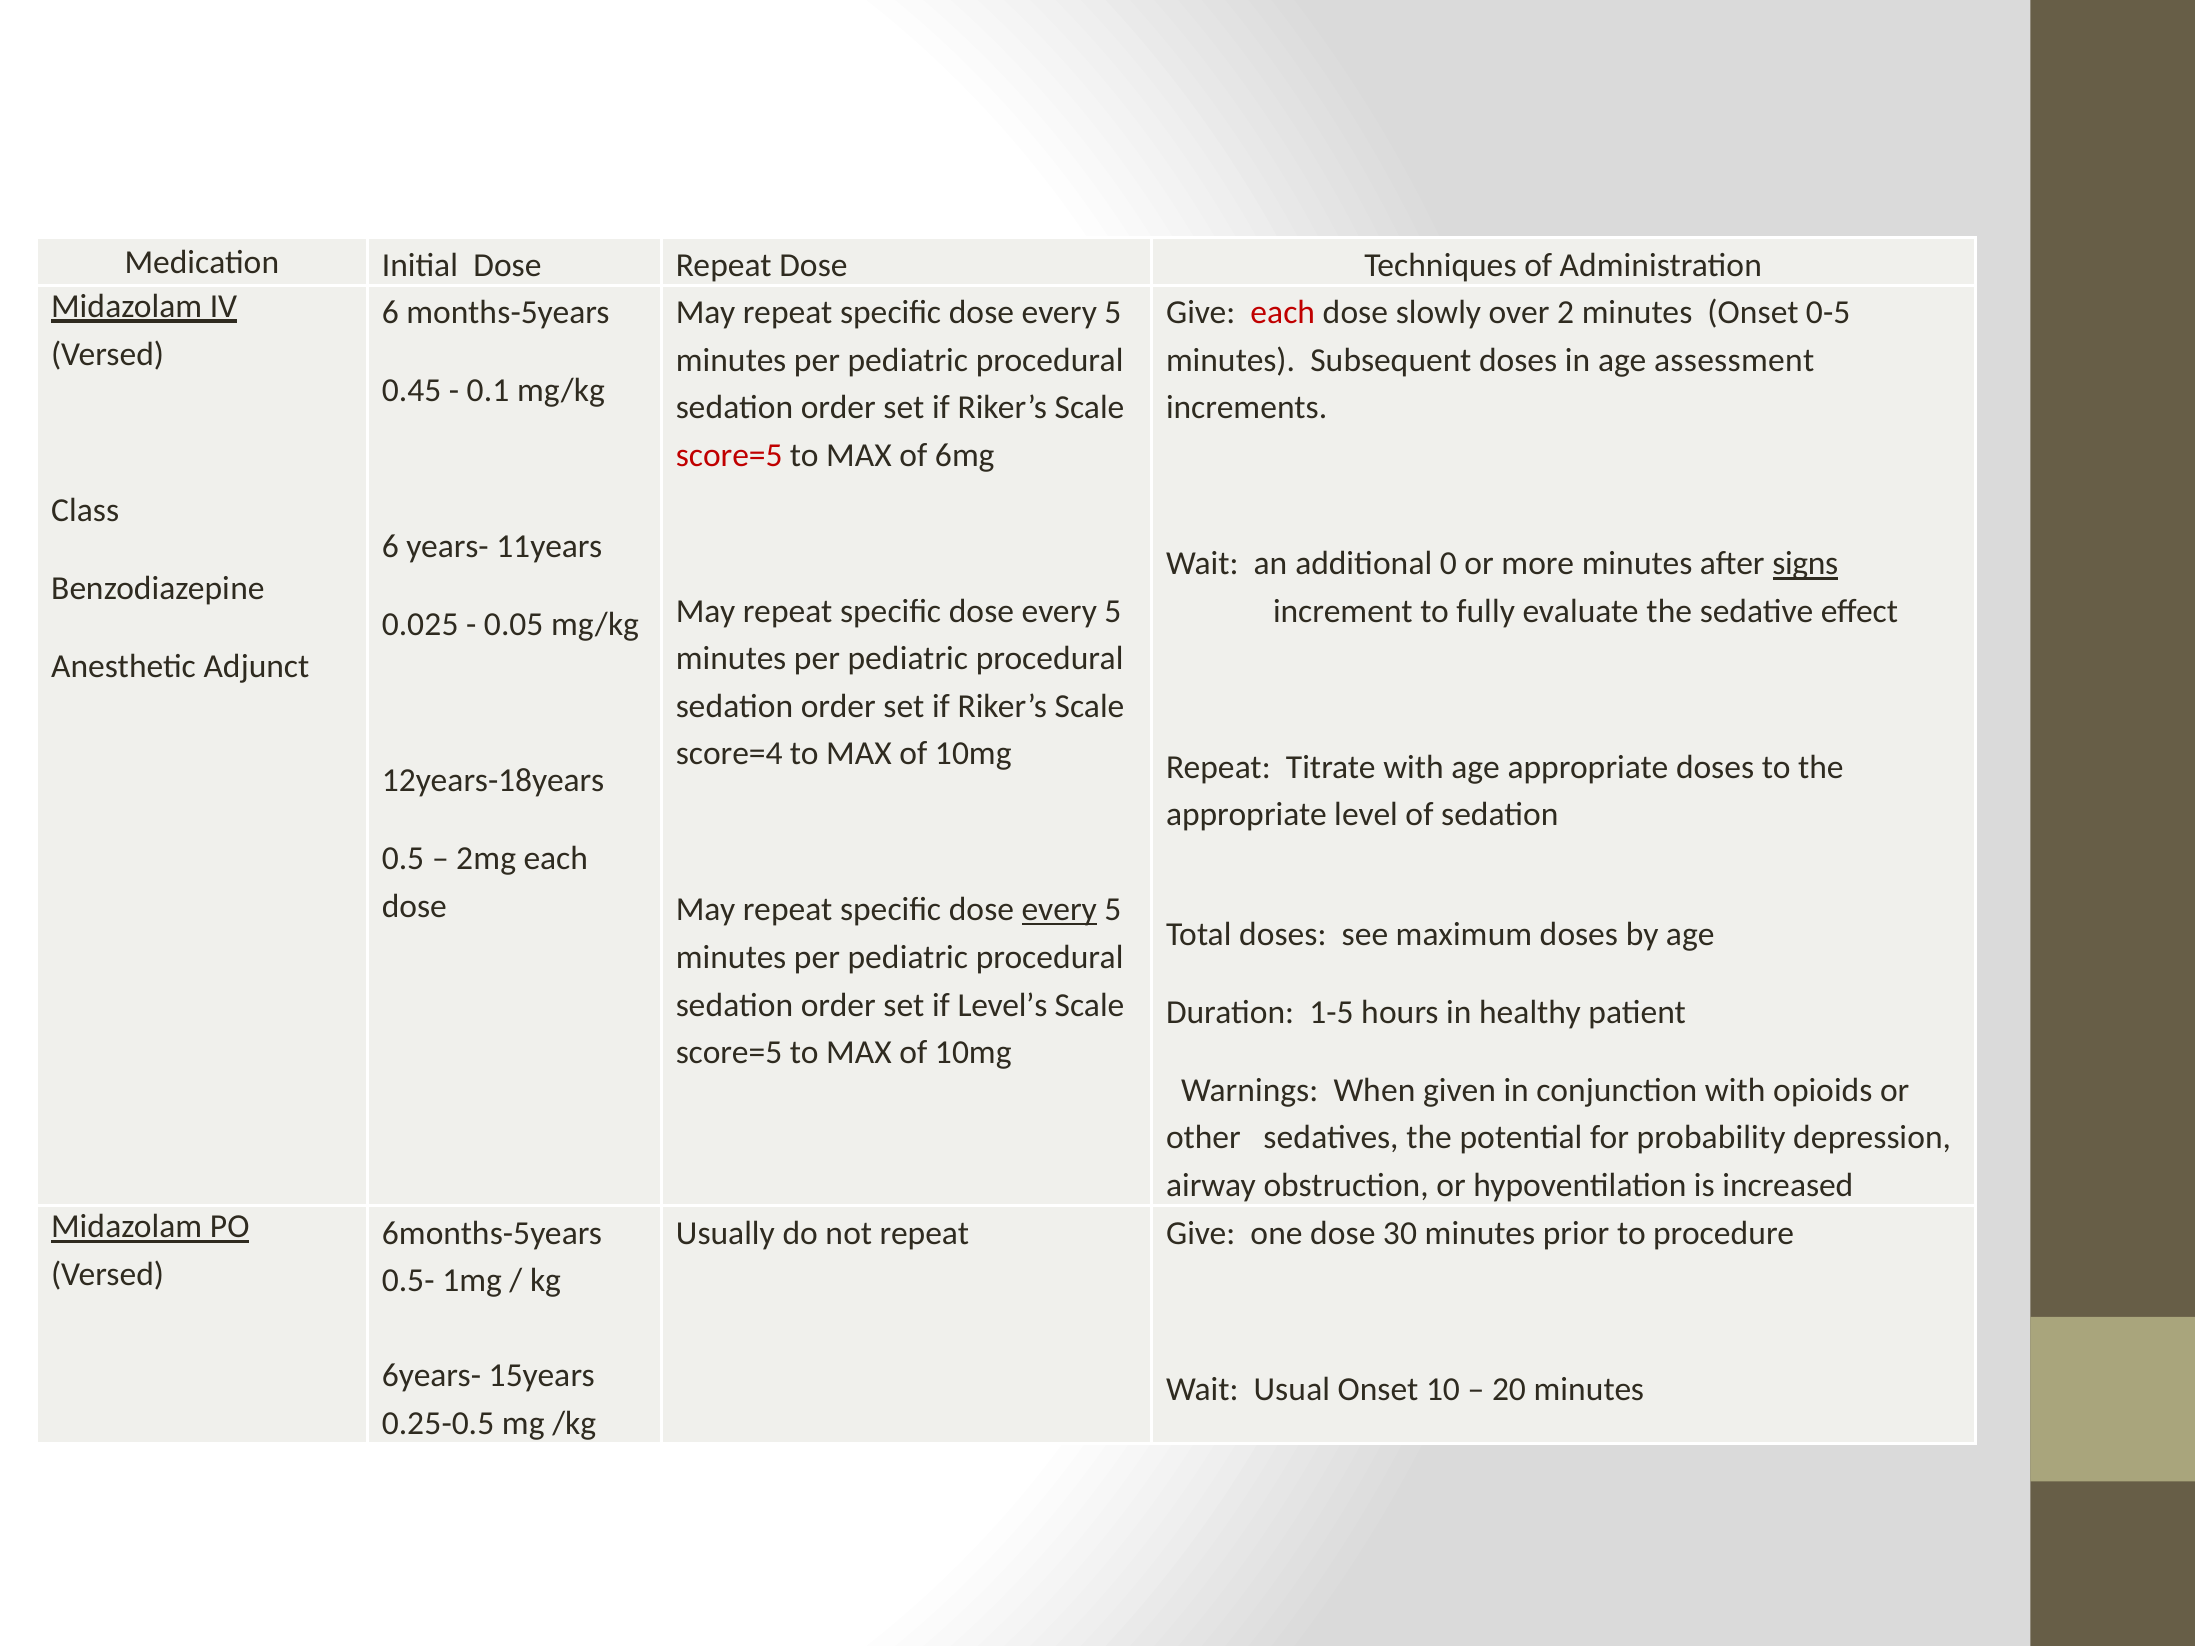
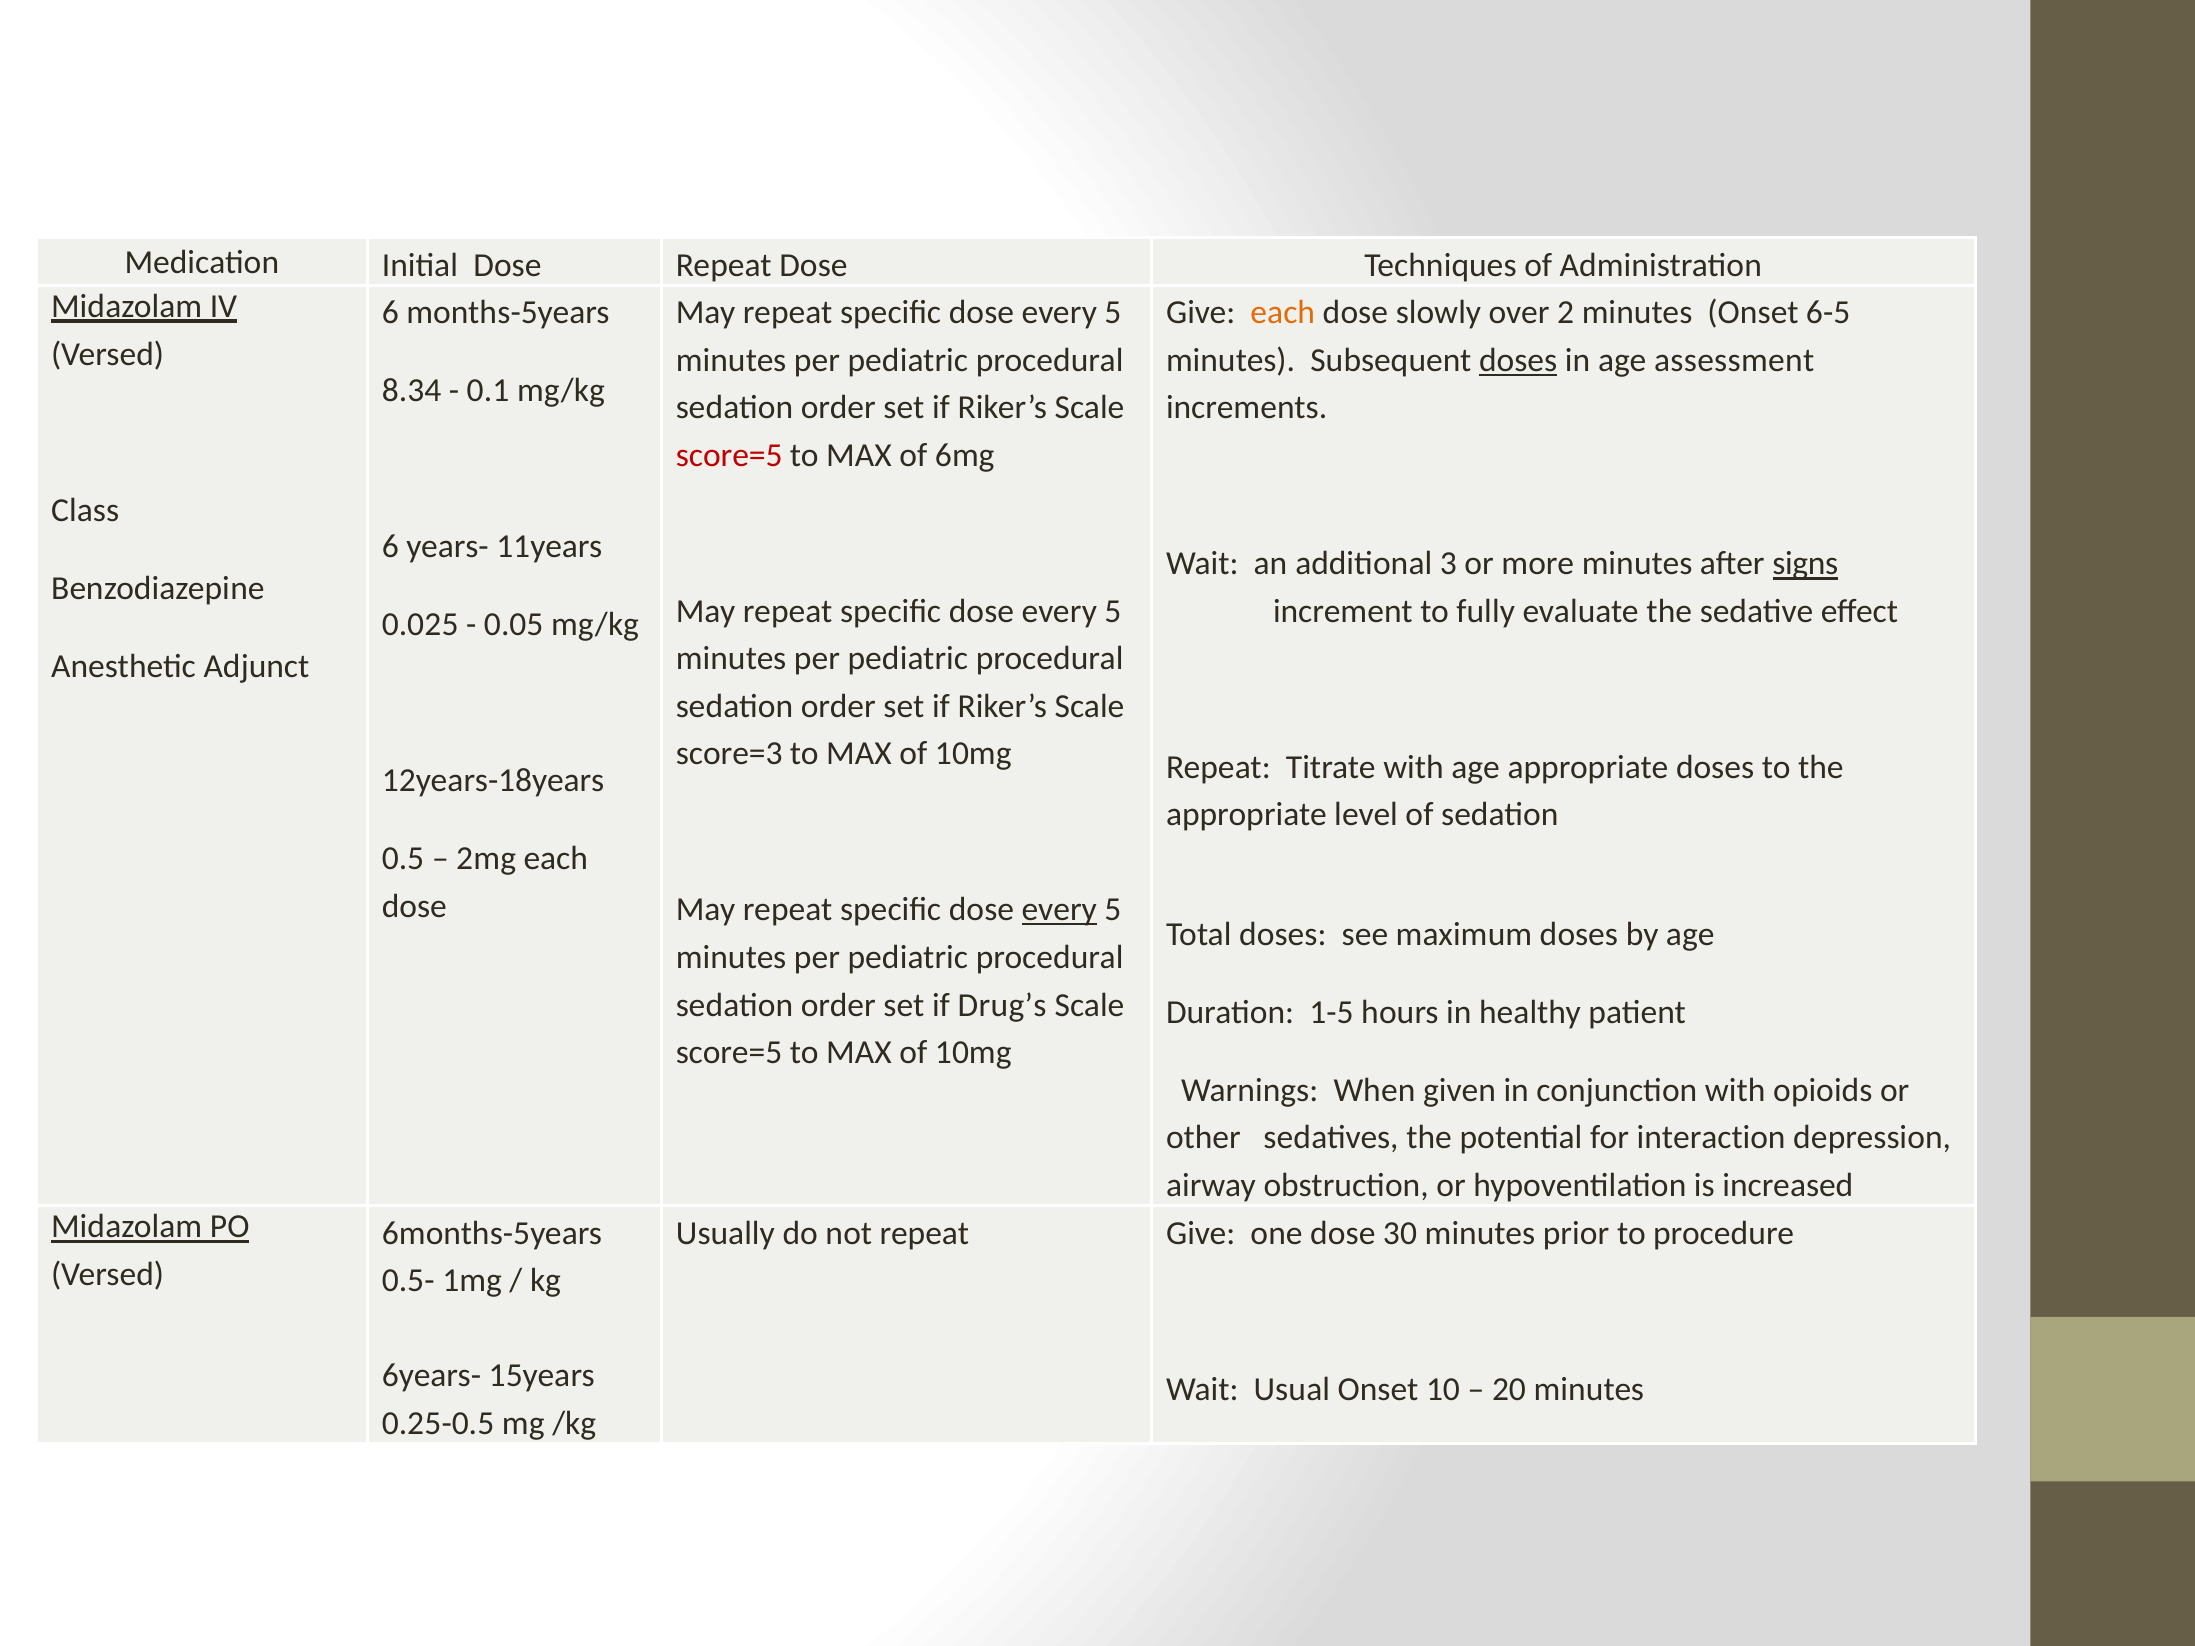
each at (1283, 313) colour: red -> orange
0-5: 0-5 -> 6-5
doses at (1518, 360) underline: none -> present
0.45: 0.45 -> 8.34
0: 0 -> 3
score=4: score=4 -> score=3
Level’s: Level’s -> Drug’s
probability: probability -> interaction
